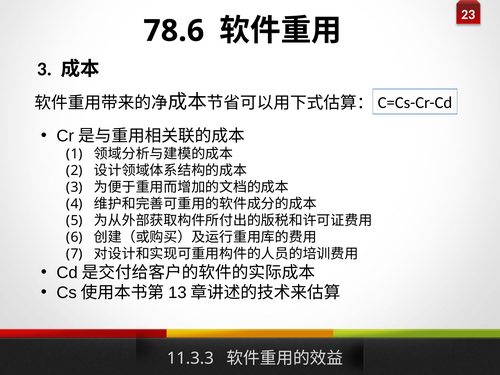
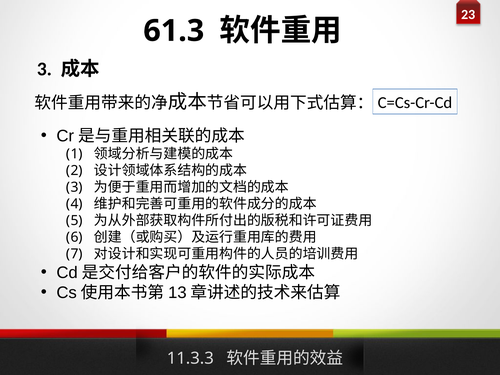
78.6: 78.6 -> 61.3
